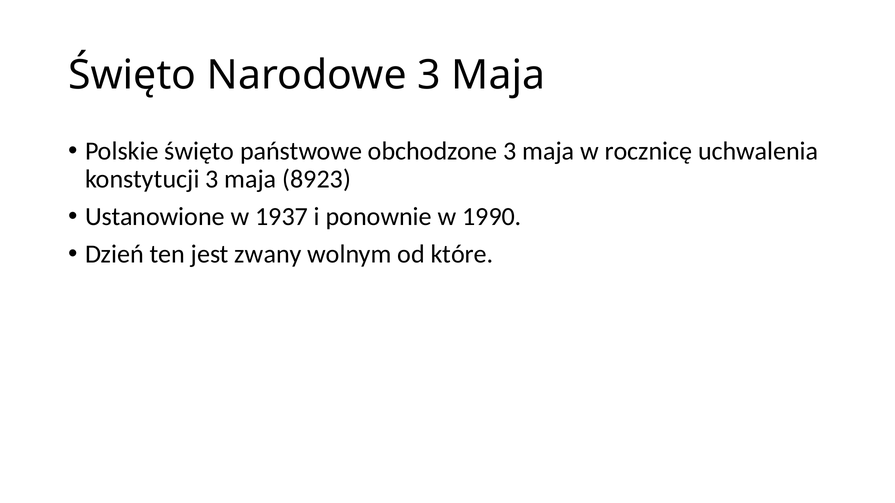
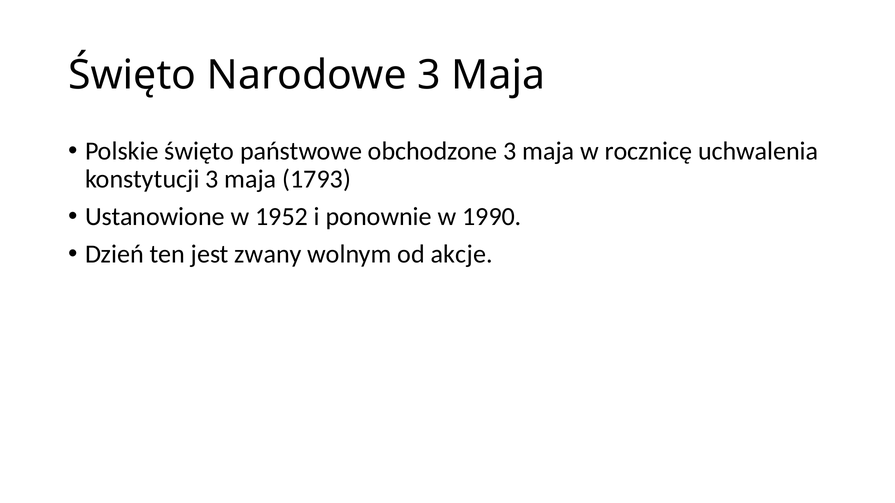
8923: 8923 -> 1793
1937: 1937 -> 1952
które: które -> akcje
